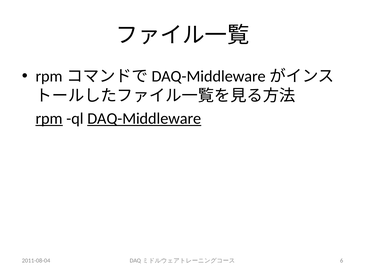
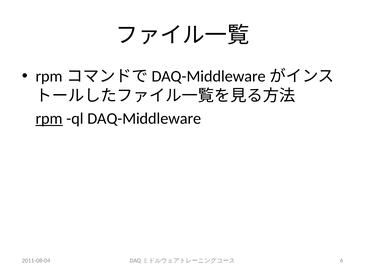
DAQ-Middleware underline: present -> none
